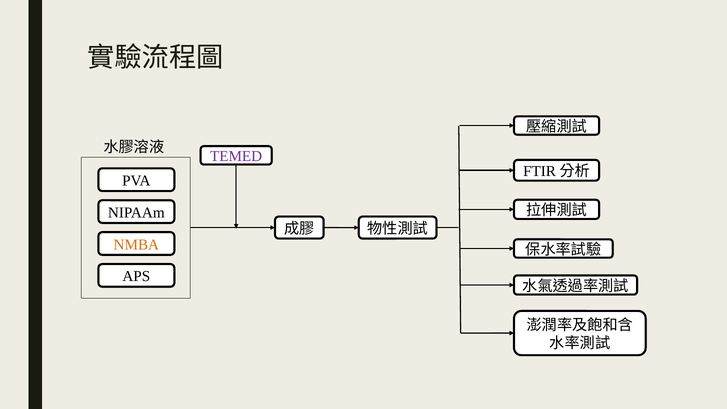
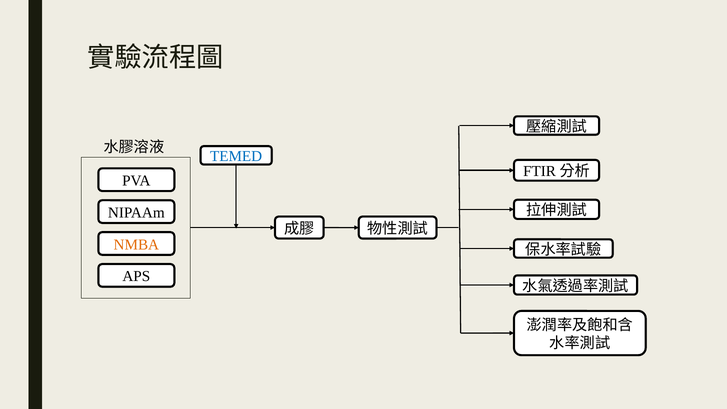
TEMED colour: purple -> blue
